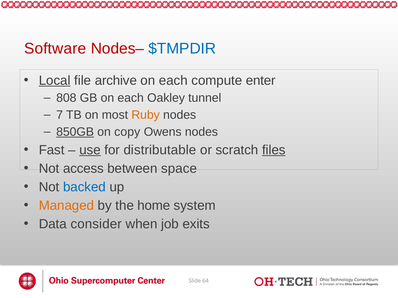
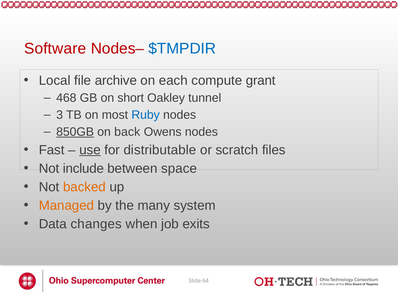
Local underline: present -> none
enter: enter -> grant
808: 808 -> 468
GB on each: each -> short
7: 7 -> 3
Ruby colour: orange -> blue
copy: copy -> back
files underline: present -> none
access: access -> include
backed colour: blue -> orange
home: home -> many
consider: consider -> changes
